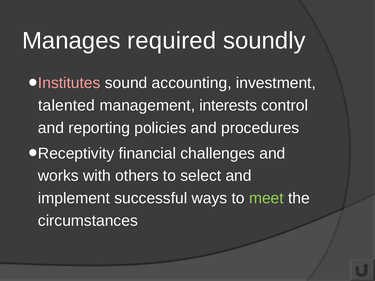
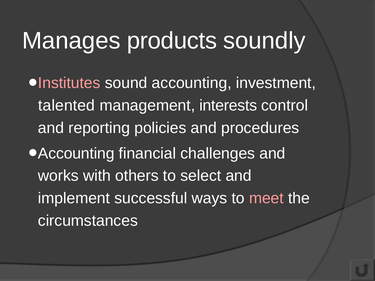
required: required -> products
Receptivity at (76, 153): Receptivity -> Accounting
meet colour: light green -> pink
